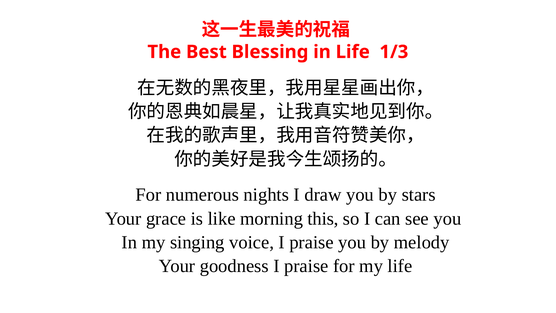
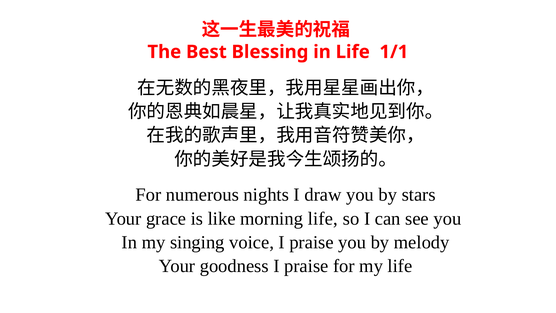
1/3: 1/3 -> 1/1
morning this: this -> life
